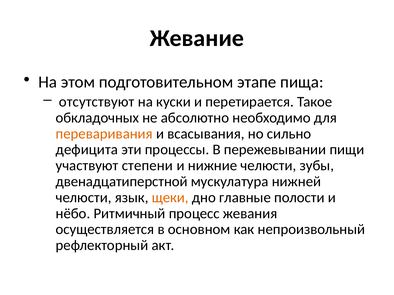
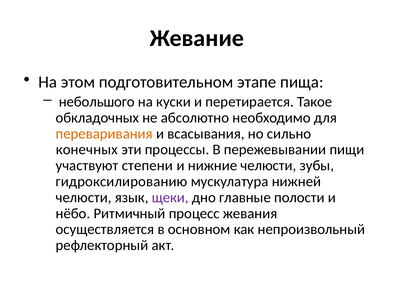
отсутствуют: отсутствуют -> небольшого
дефицита: дефицита -> конечных
двенадцатиперстной: двенадцатиперстной -> гидроксилированию
щеки colour: orange -> purple
